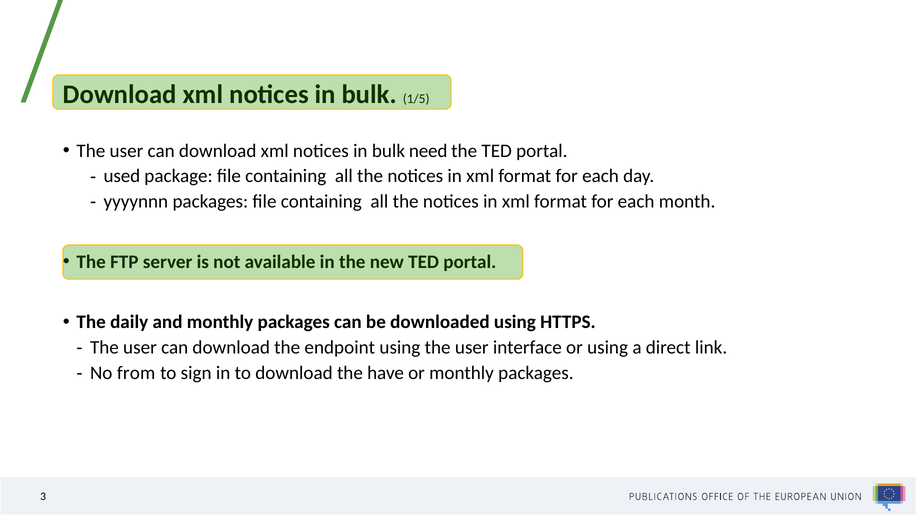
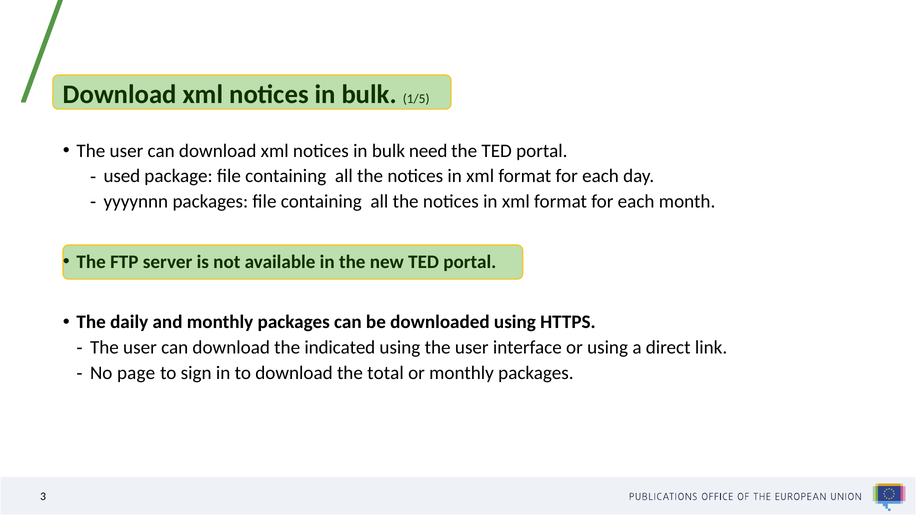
endpoint: endpoint -> indicated
from: from -> page
have: have -> total
